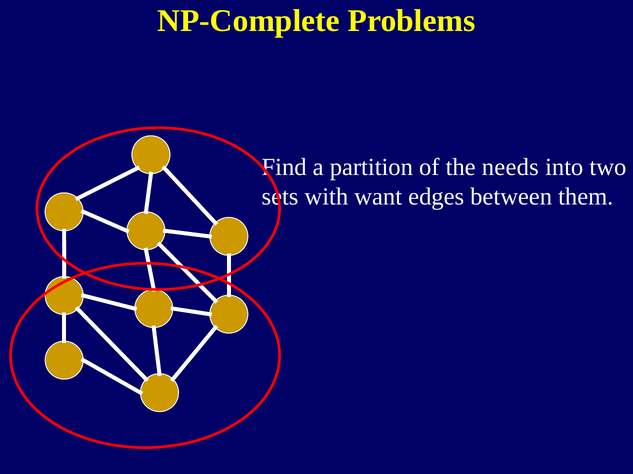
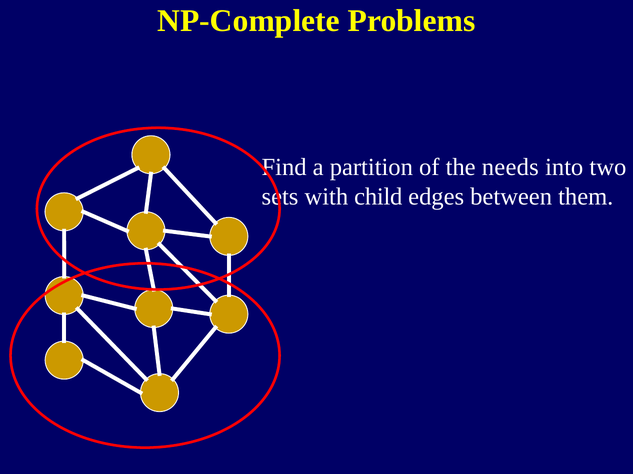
want: want -> child
